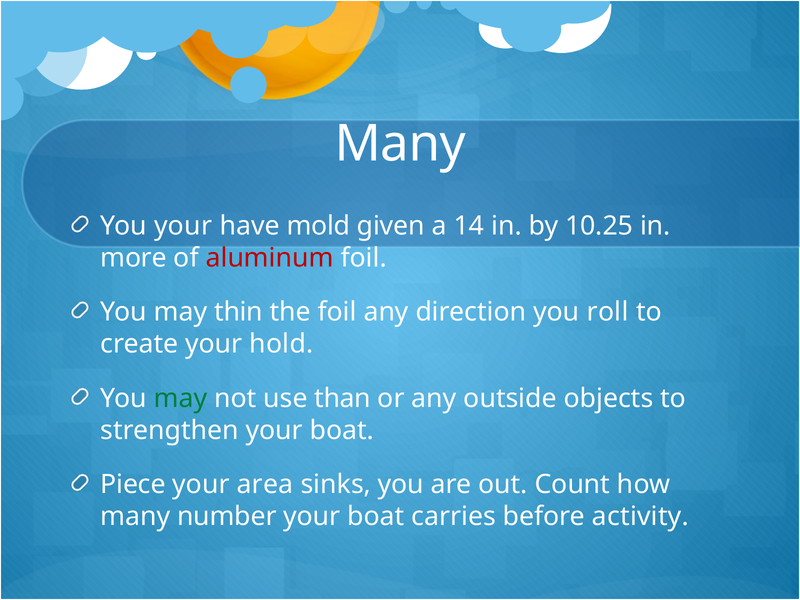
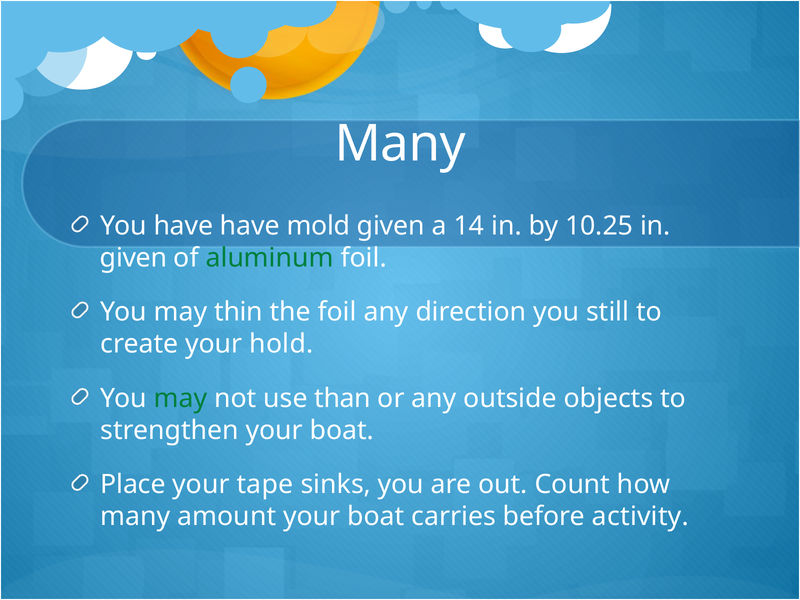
You your: your -> have
more at (134, 258): more -> given
aluminum colour: red -> green
roll: roll -> still
Piece: Piece -> Place
area: area -> tape
number: number -> amount
